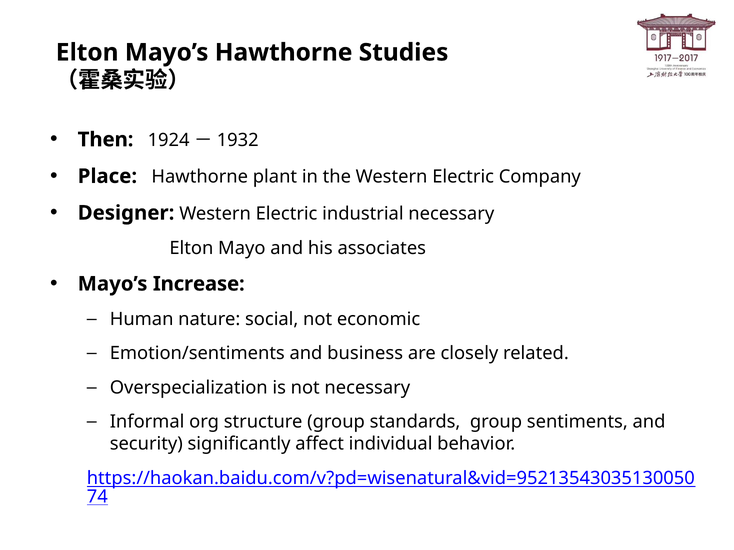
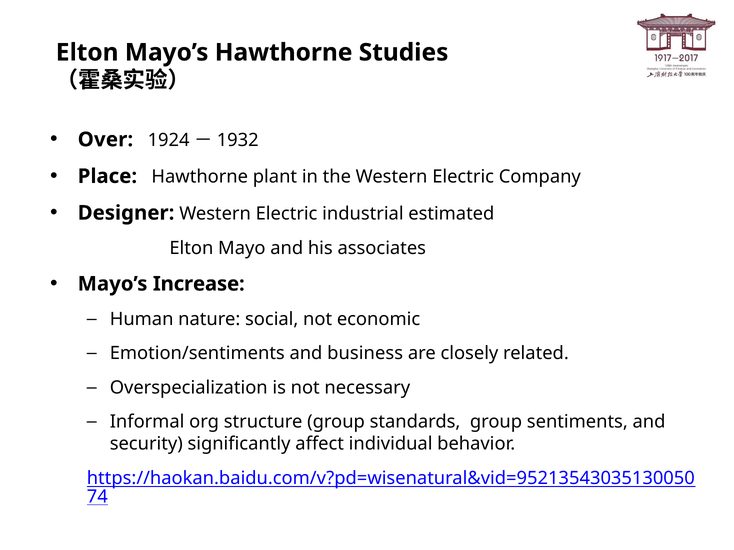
Then: Then -> Over
industrial necessary: necessary -> estimated
